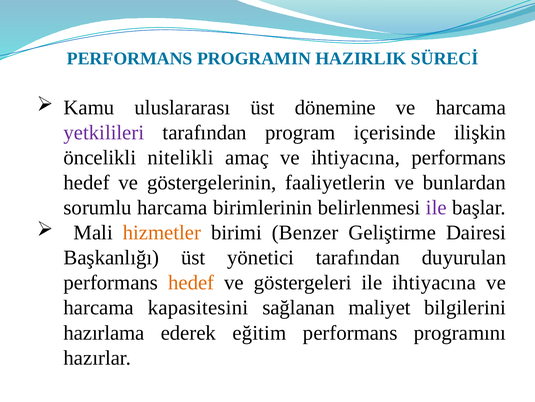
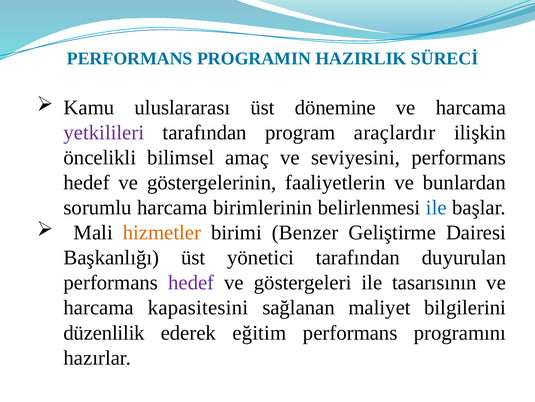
içerisinde: içerisinde -> araçlardır
nitelikli: nitelikli -> bilimsel
ve ihtiyacına: ihtiyacına -> seviyesini
ile at (436, 207) colour: purple -> blue
hedef at (191, 282) colour: orange -> purple
ile ihtiyacına: ihtiyacına -> tasarısının
hazırlama: hazırlama -> düzenlilik
